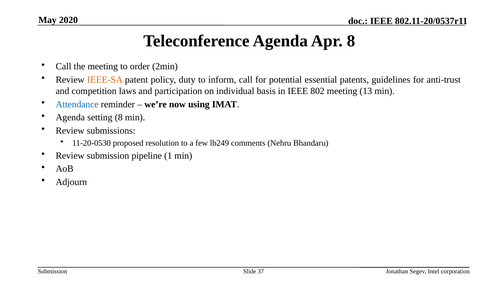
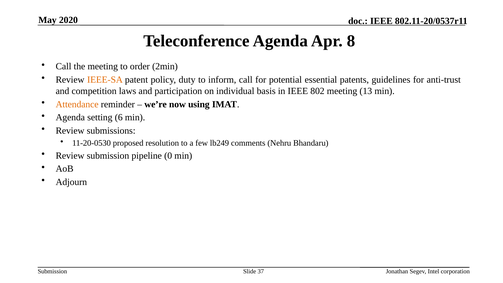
Attendance colour: blue -> orange
setting 8: 8 -> 6
1: 1 -> 0
